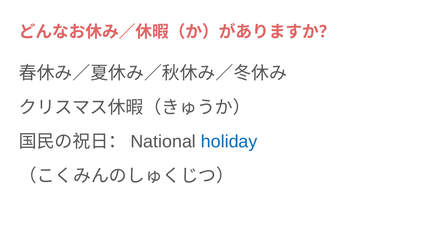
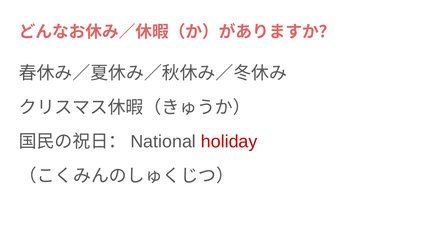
holiday colour: blue -> red
